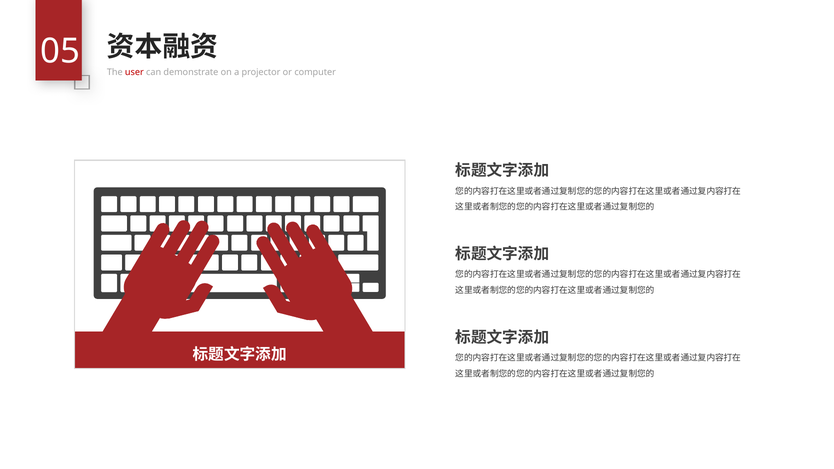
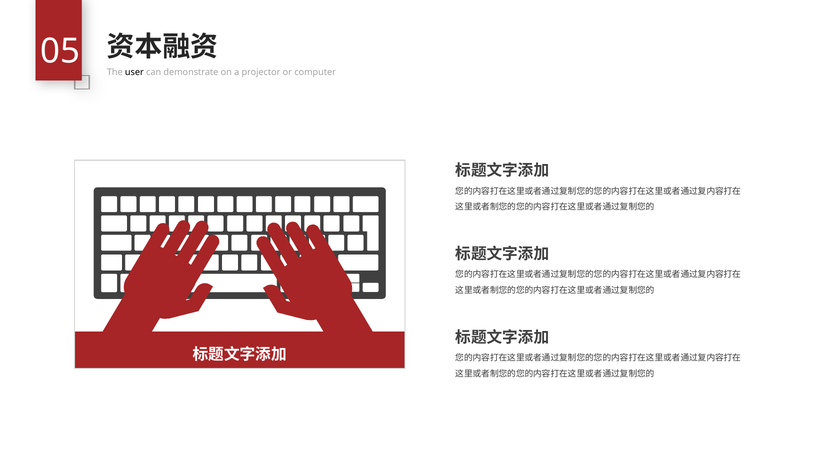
user colour: red -> black
